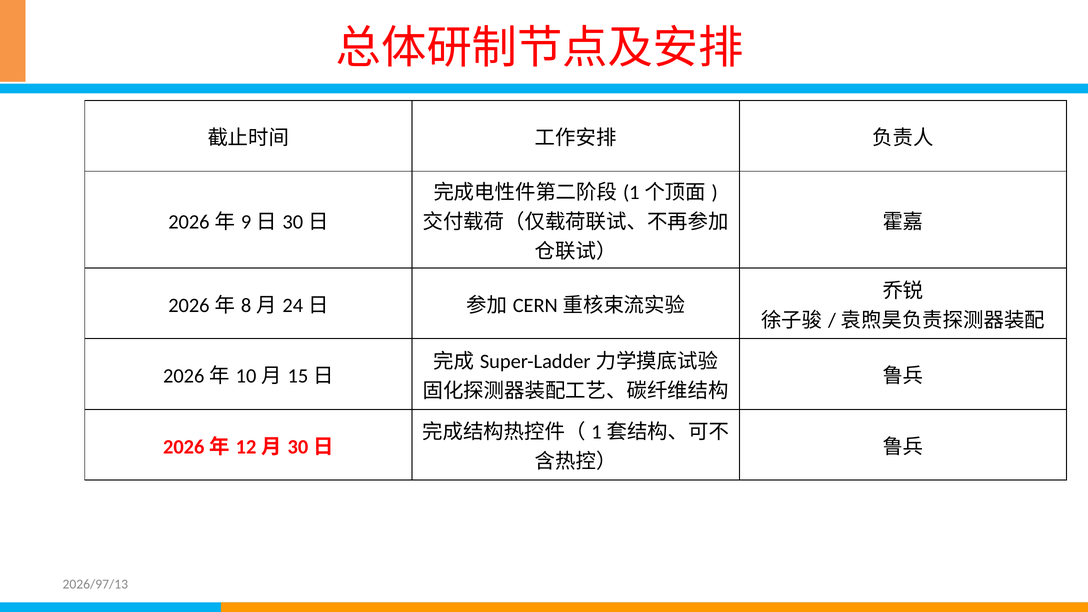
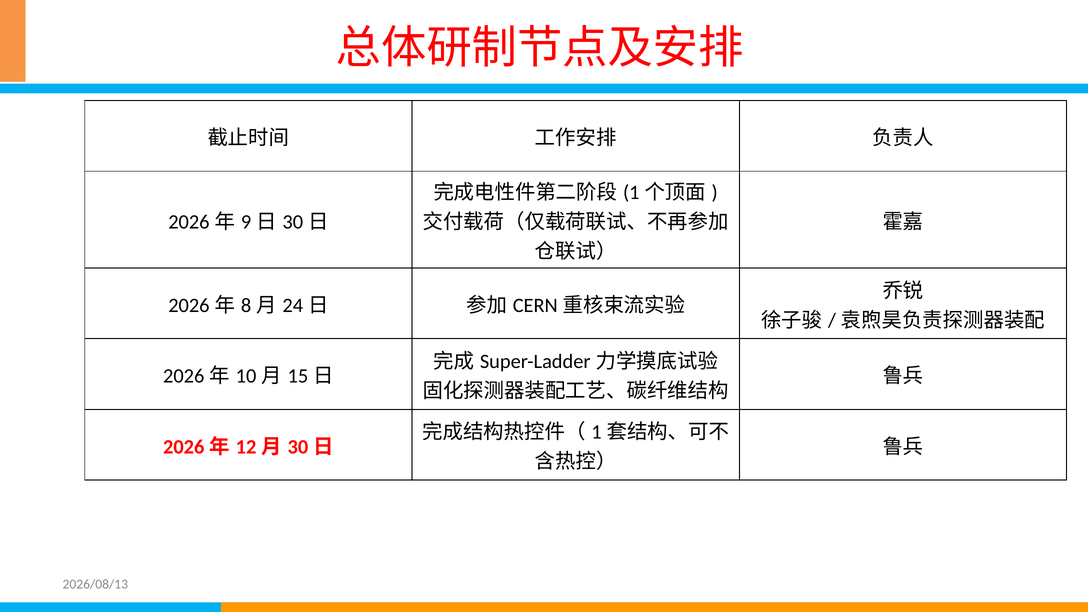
2026/97/13: 2026/97/13 -> 2026/08/13
